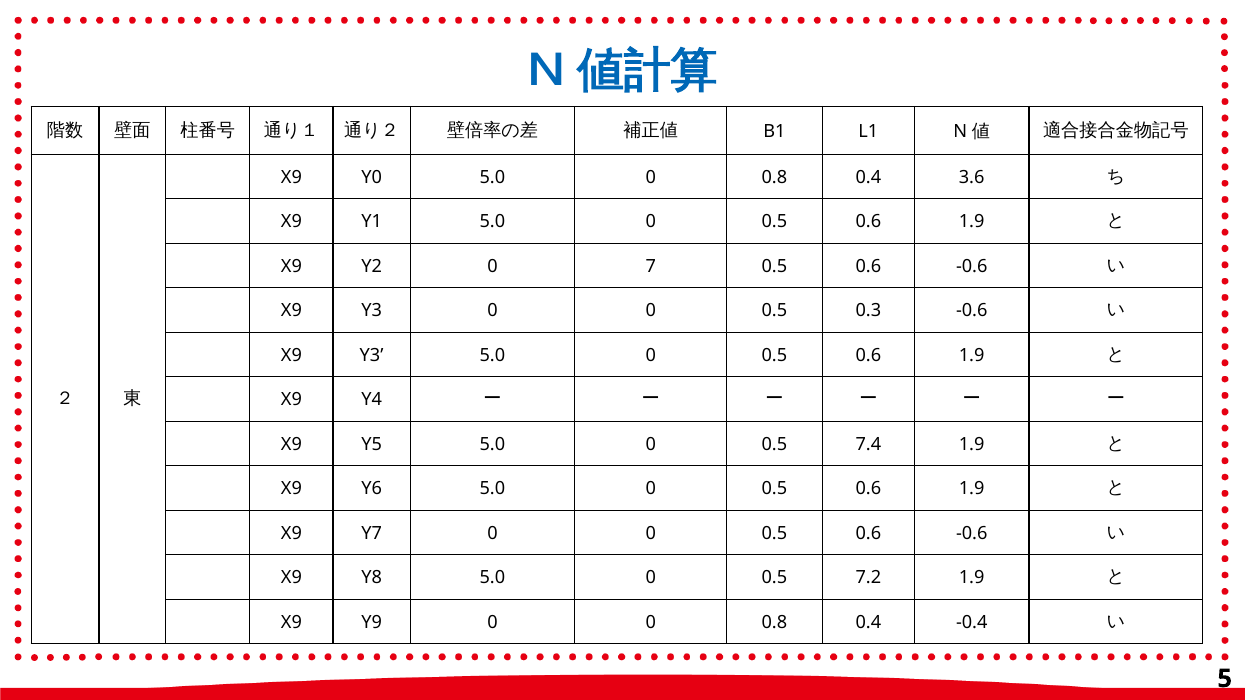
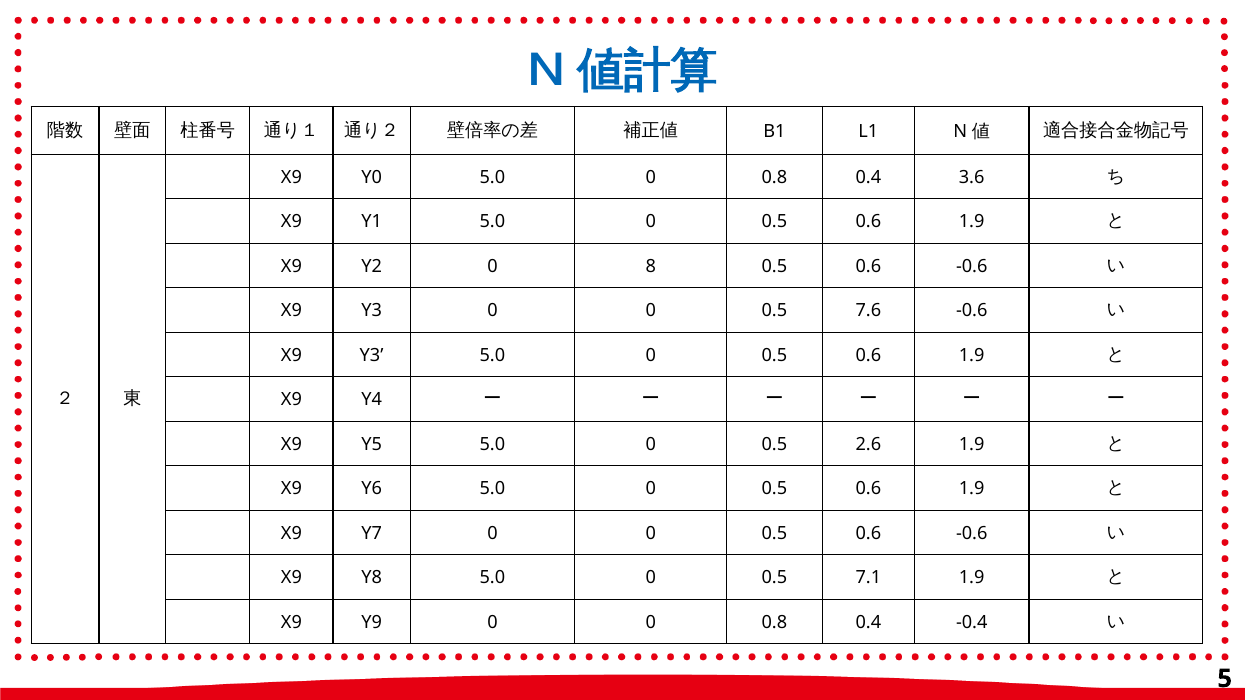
7: 7 -> 8
0.3: 0.3 -> 7.6
7.4: 7.4 -> 2.6
7.2: 7.2 -> 7.1
